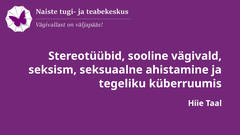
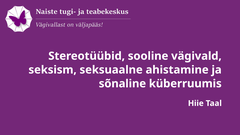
tegeliku: tegeliku -> sõnaline
